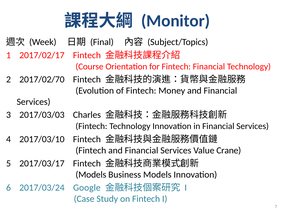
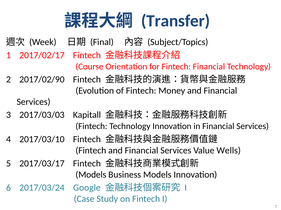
Monitor: Monitor -> Transfer
2017/02/70: 2017/02/70 -> 2017/02/90
Charles: Charles -> Kapitall
Crane: Crane -> Wells
